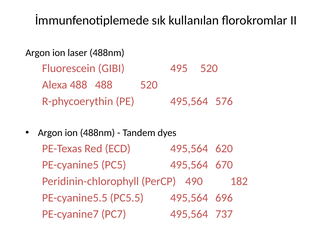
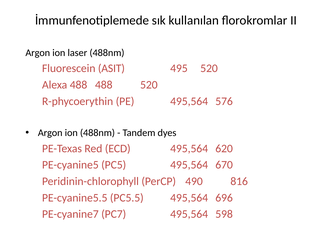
GIBI: GIBI -> ASIT
182: 182 -> 816
737: 737 -> 598
